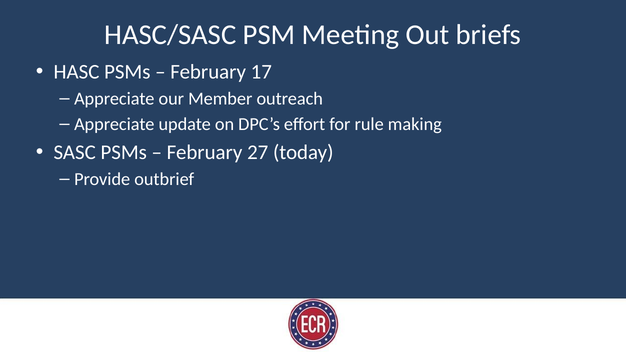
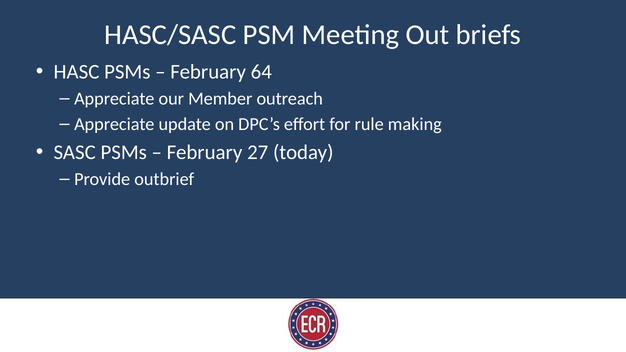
17: 17 -> 64
